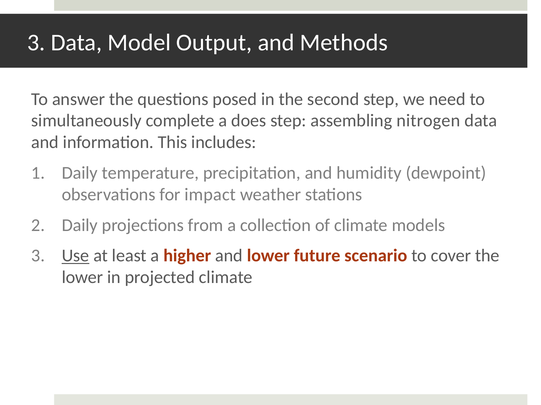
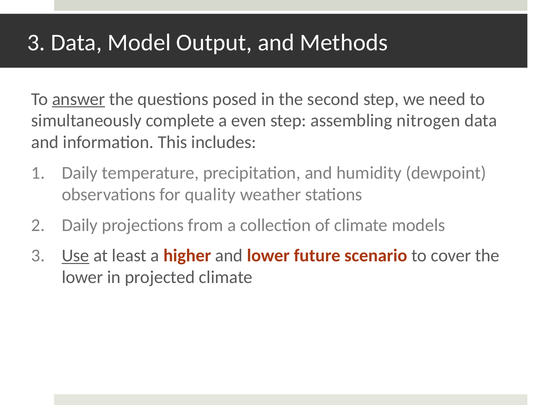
answer underline: none -> present
does: does -> even
impact: impact -> quality
